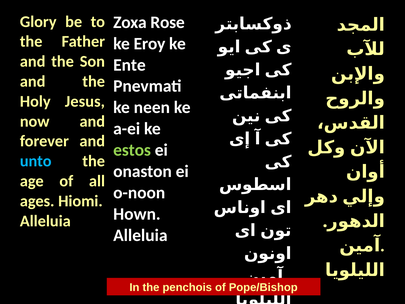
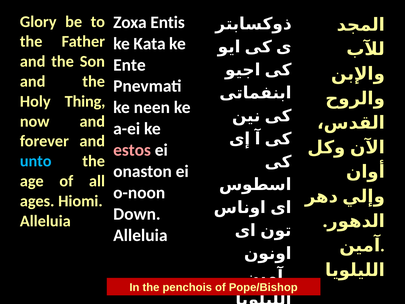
Rose: Rose -> Entis
Eroy: Eroy -> Kata
Jesus: Jesus -> Thing
estos colour: light green -> pink
Hown: Hown -> Down
